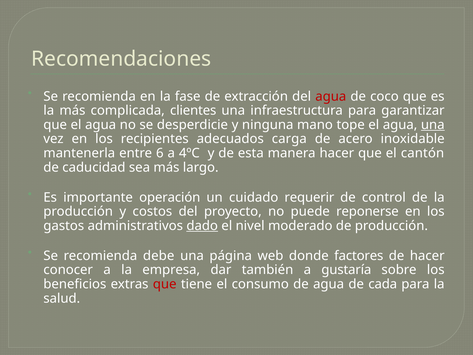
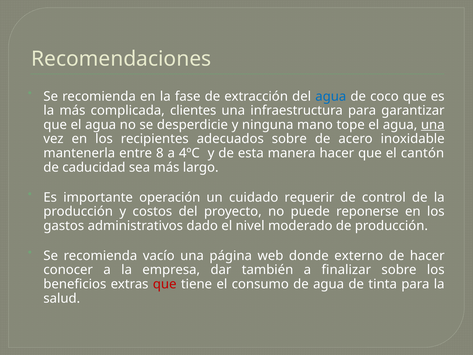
agua at (331, 96) colour: red -> blue
adecuados carga: carga -> sobre
6: 6 -> 8
dado underline: present -> none
debe: debe -> vacío
factores: factores -> externo
gustaría: gustaría -> finalizar
cada: cada -> tinta
